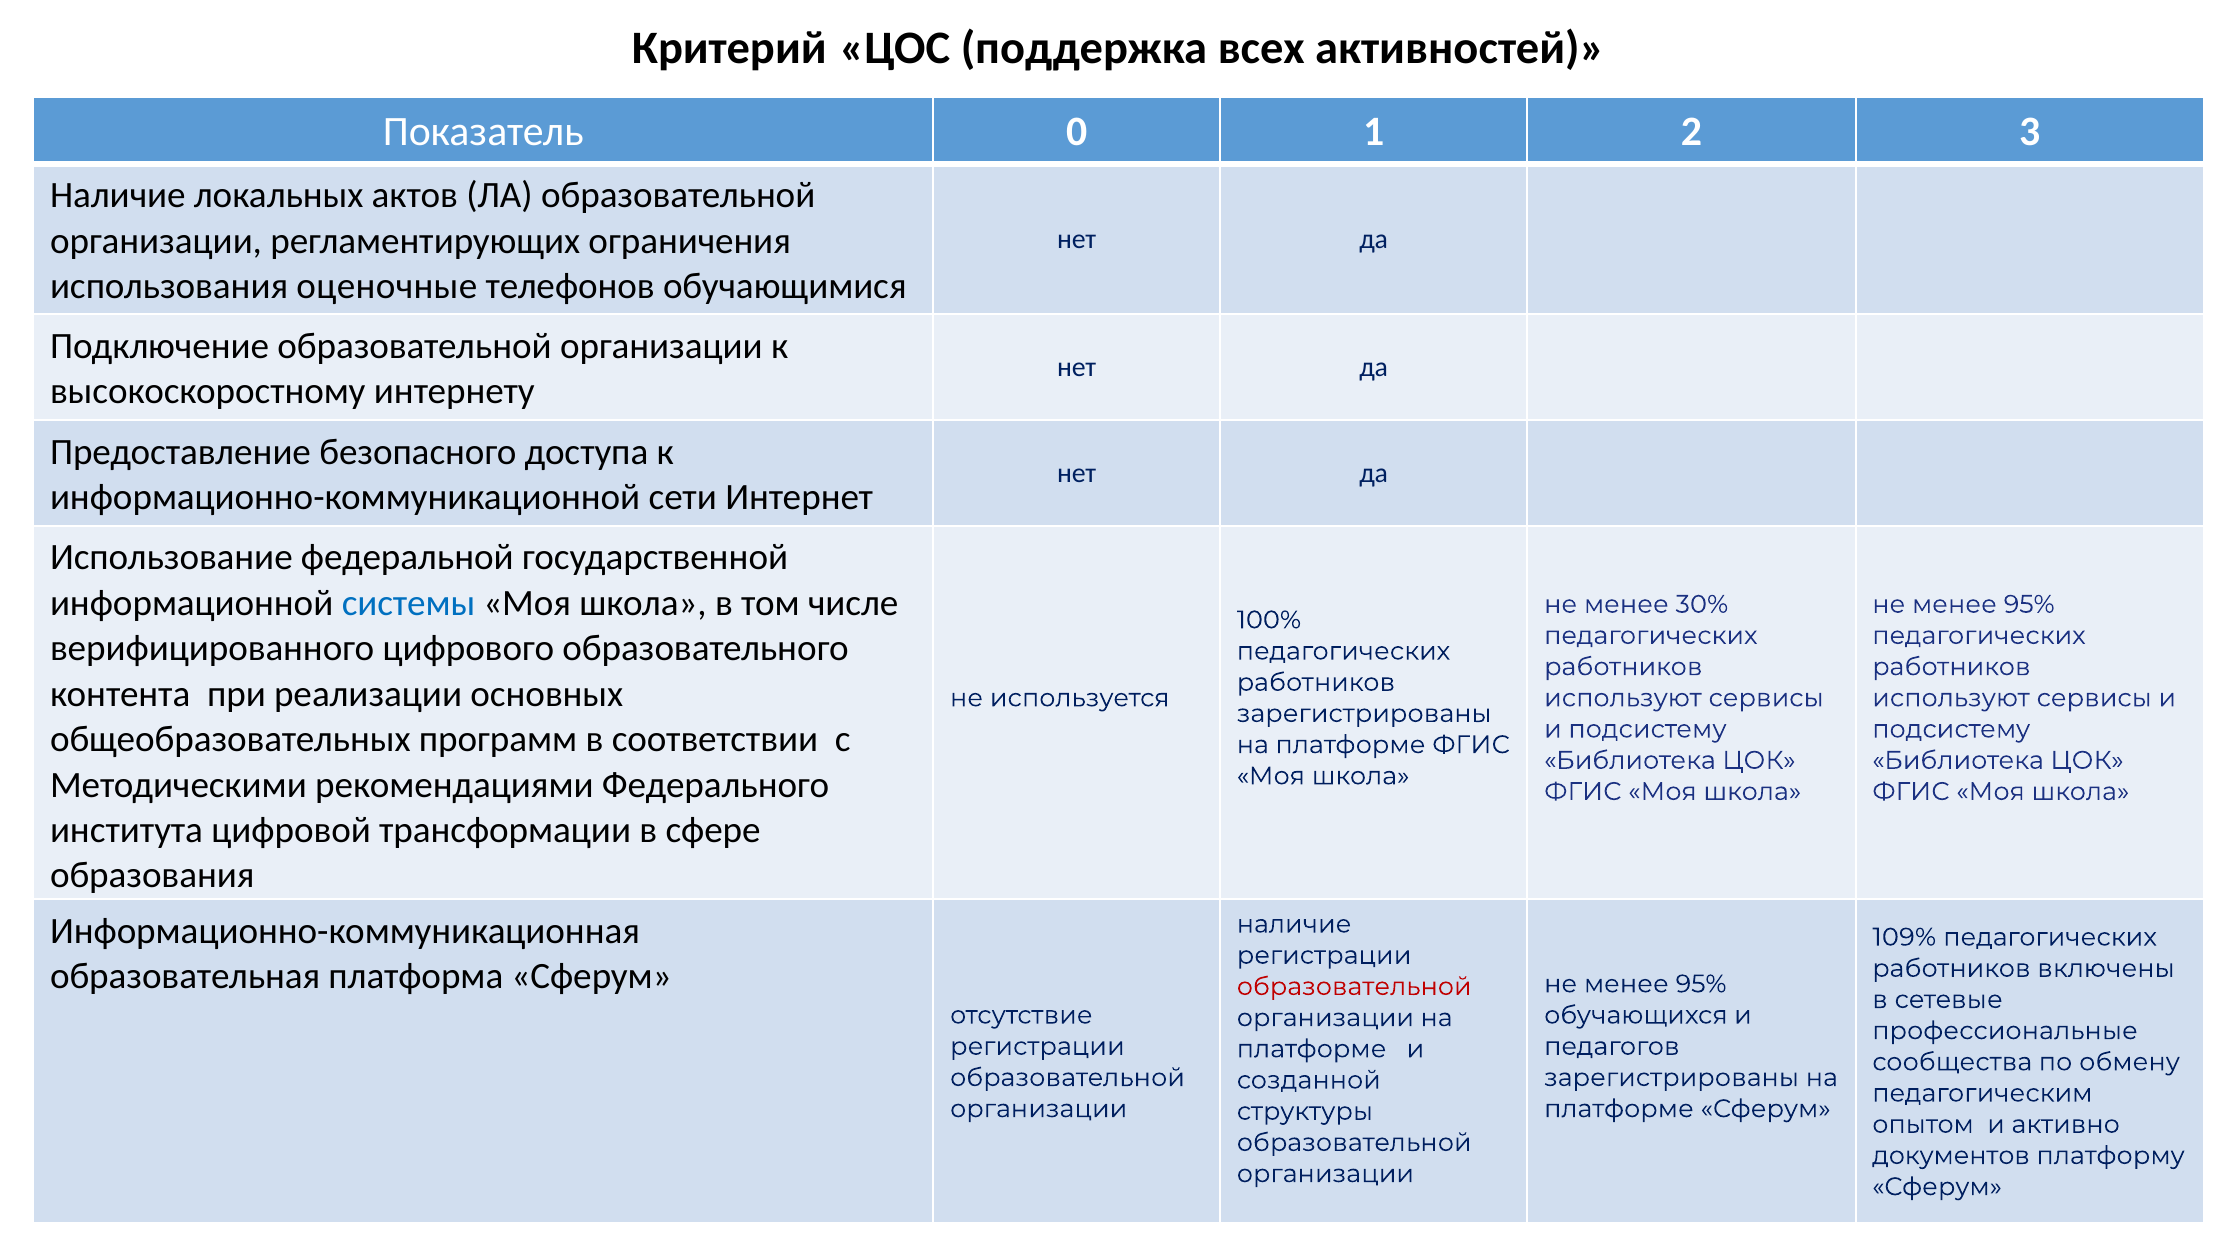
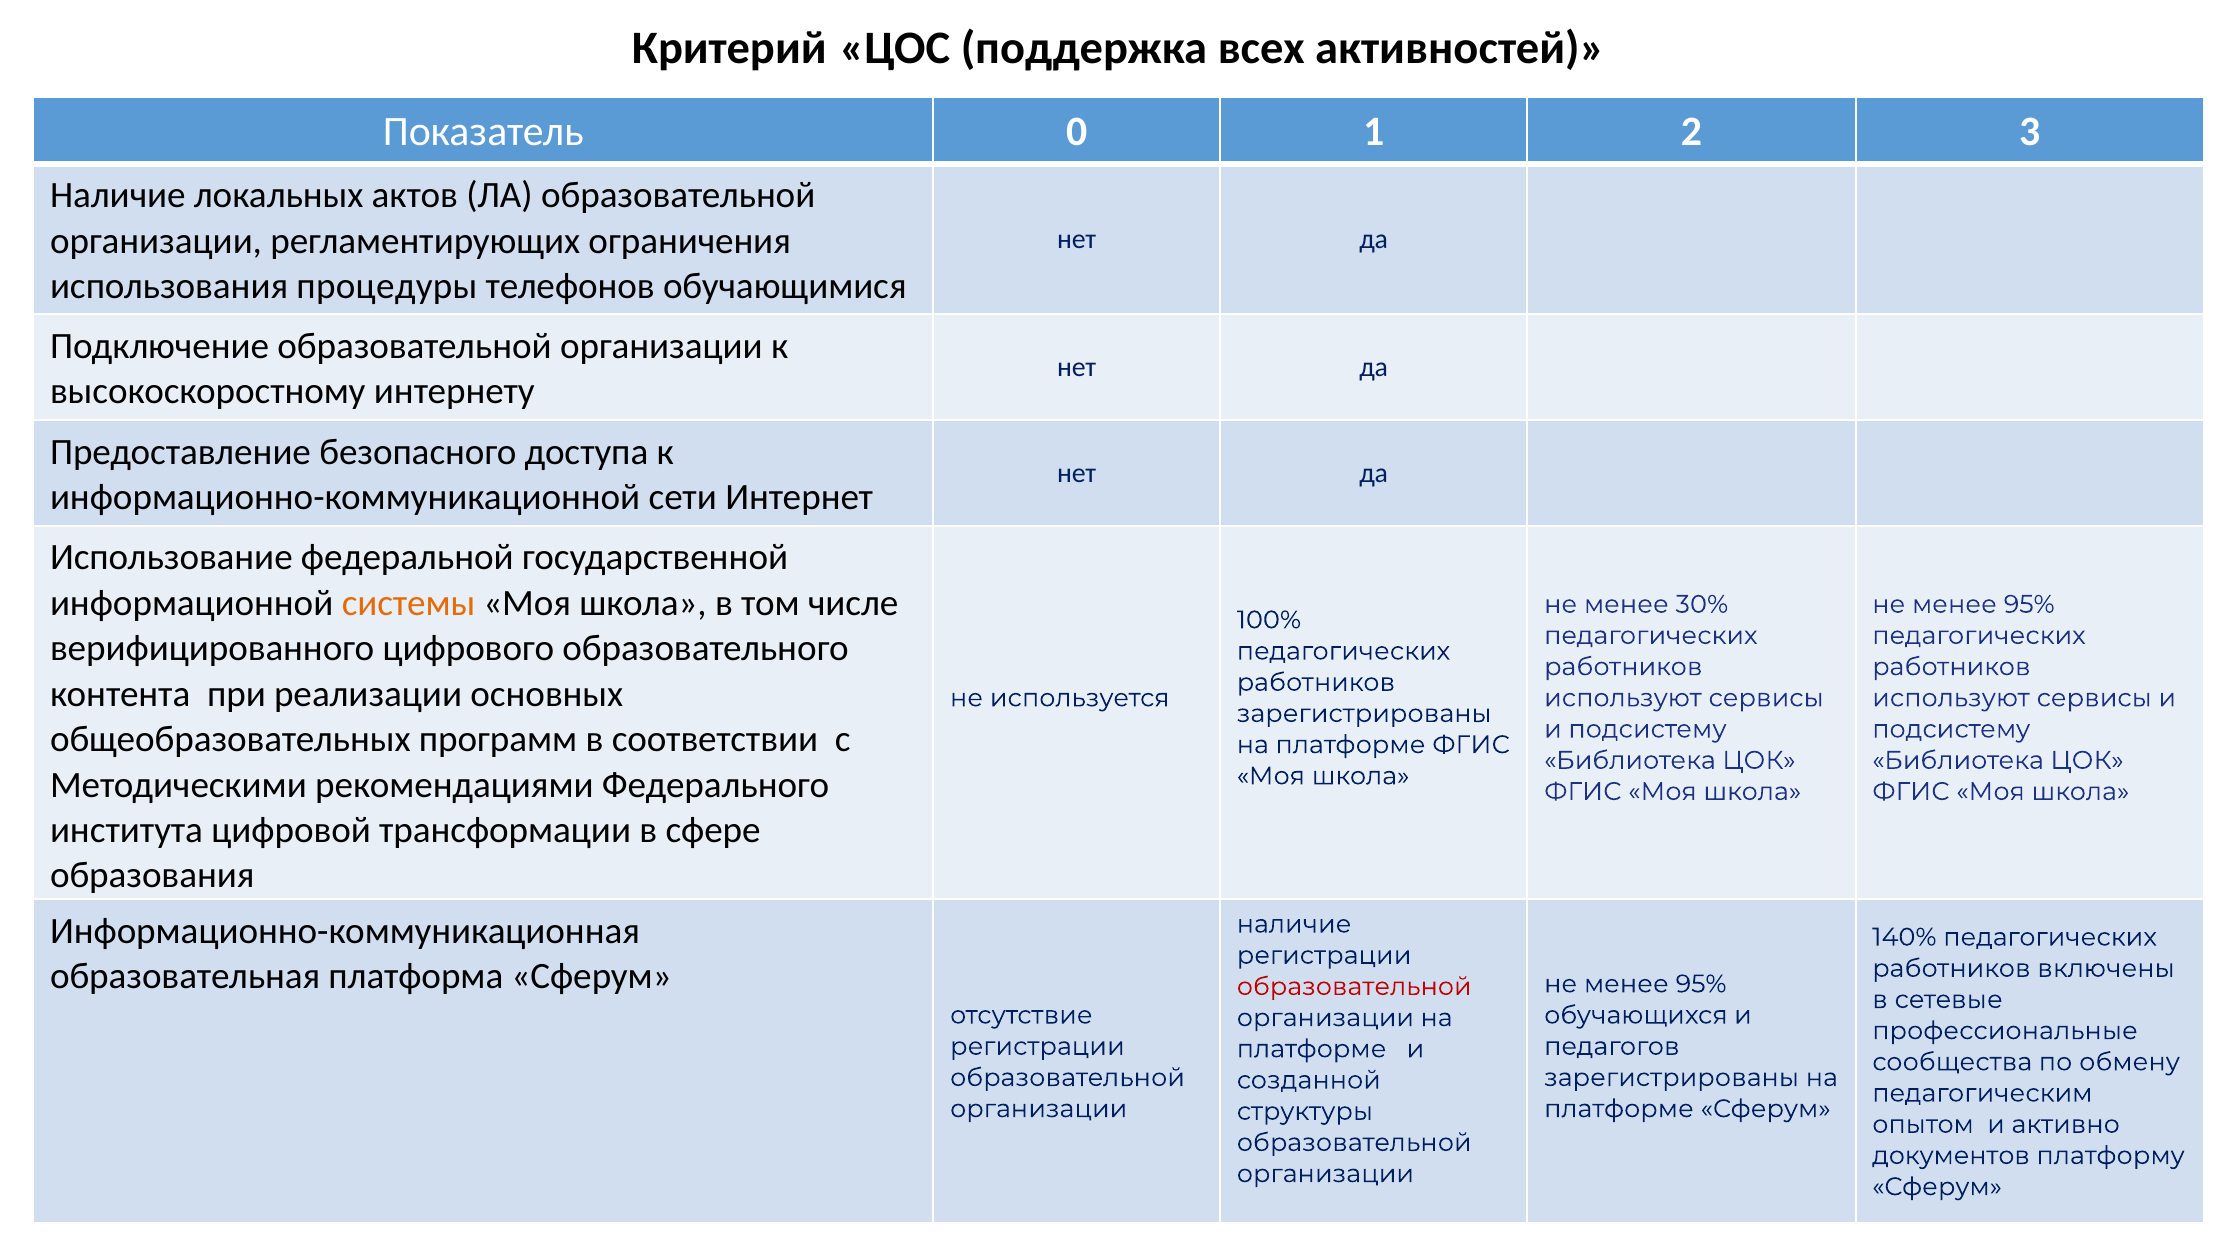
оценочные: оценочные -> процедуры
системы colour: blue -> orange
109%: 109% -> 140%
